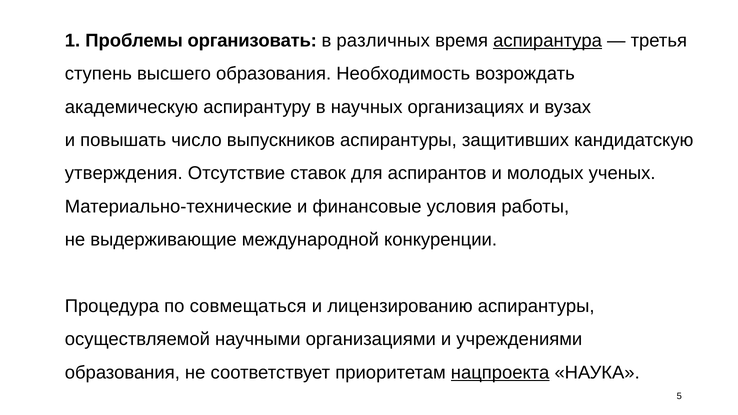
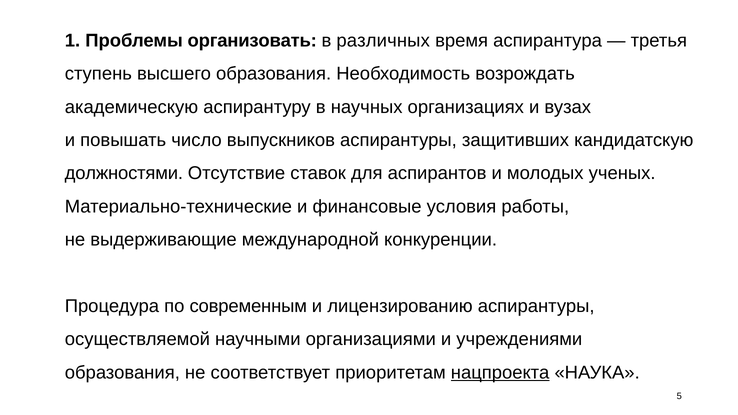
аспирантура underline: present -> none
утверждения: утверждения -> должностями
совмещаться: совмещаться -> современным
